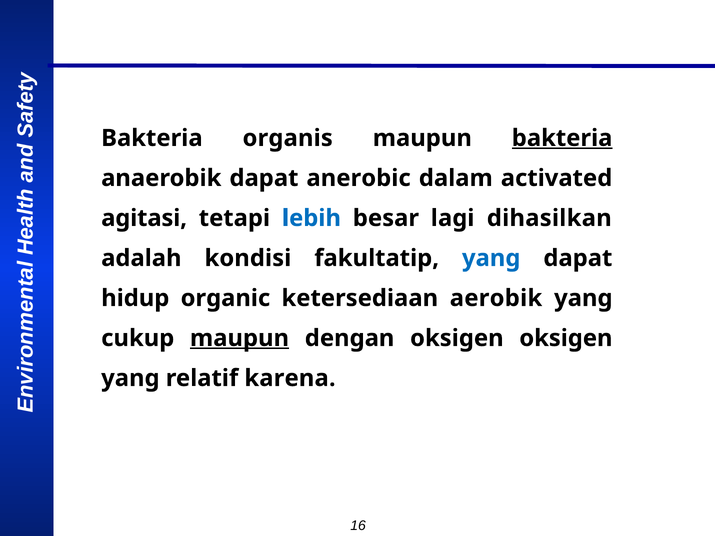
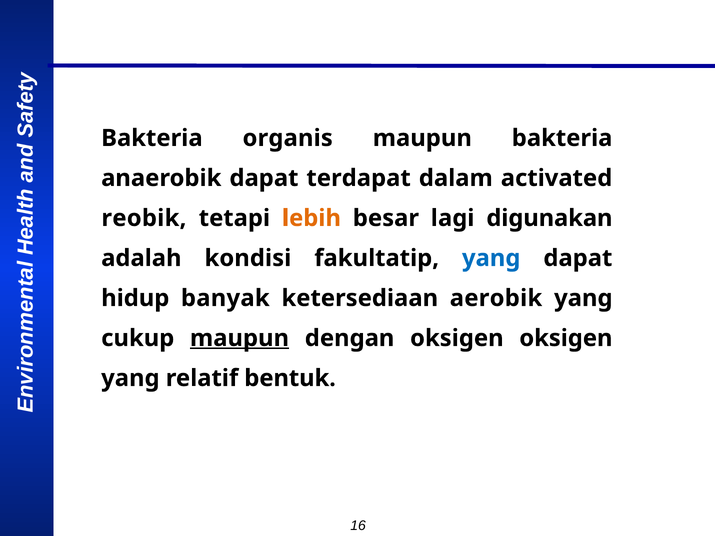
bakteria at (562, 138) underline: present -> none
anerobic: anerobic -> terdapat
agitasi: agitasi -> reobik
lebih colour: blue -> orange
dihasilkan: dihasilkan -> digunakan
organic: organic -> banyak
karena: karena -> bentuk
